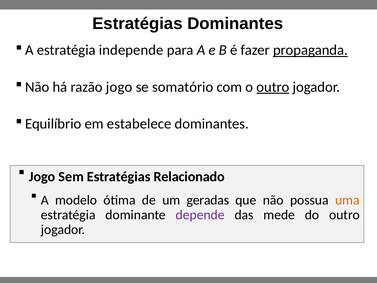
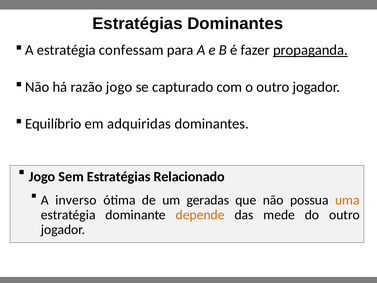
independe: independe -> confessam
somatório: somatório -> capturado
outro at (273, 87) underline: present -> none
estabelece: estabelece -> adquiridas
modelo: modelo -> inverso
depende colour: purple -> orange
